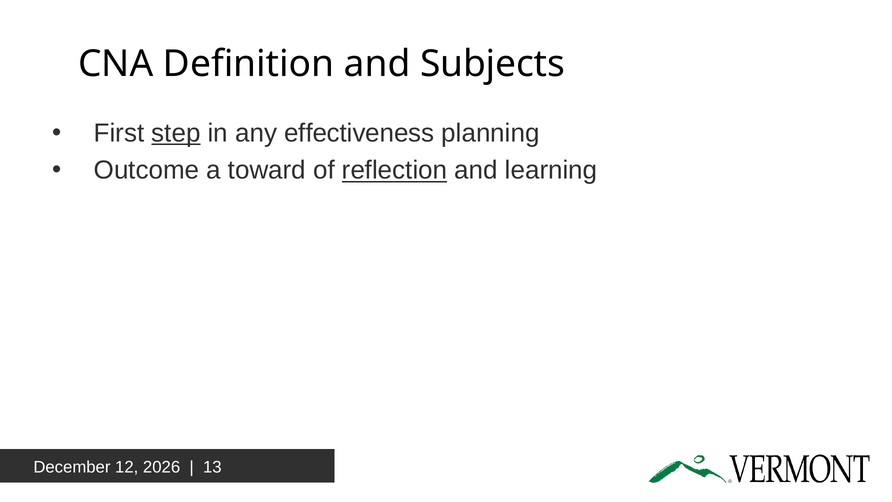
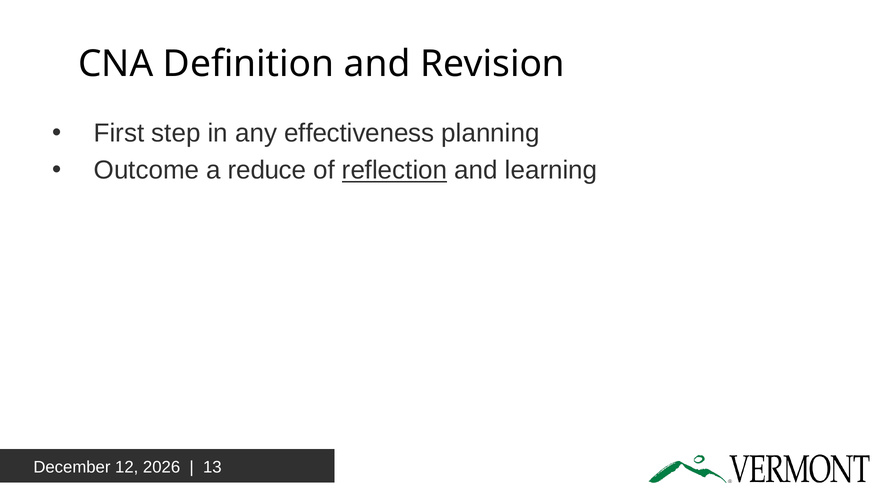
Subjects: Subjects -> Revision
step underline: present -> none
toward: toward -> reduce
